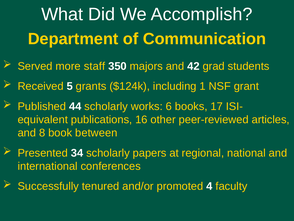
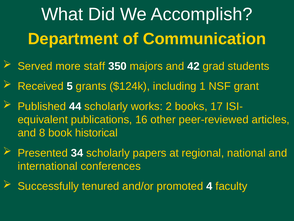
6: 6 -> 2
between: between -> historical
